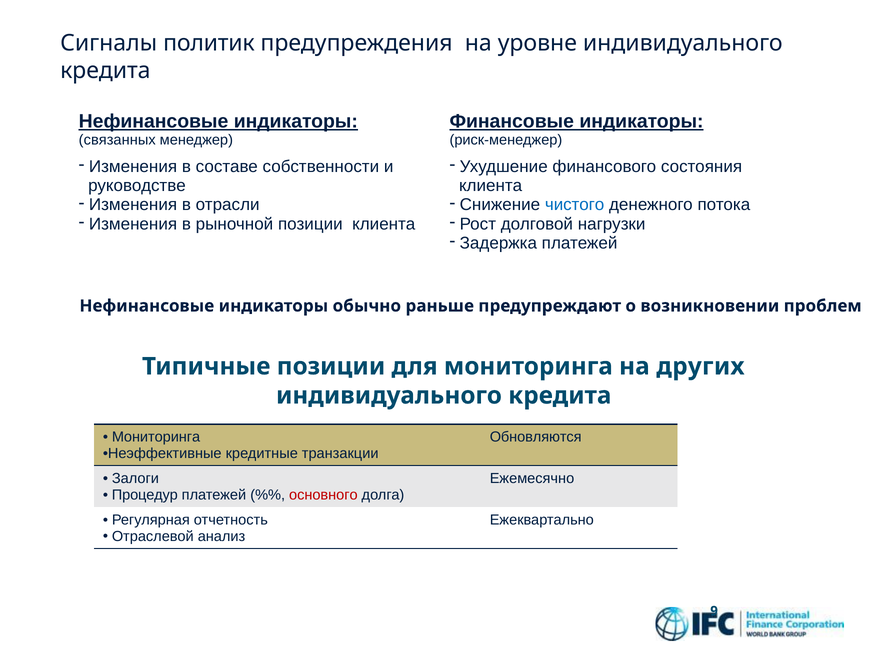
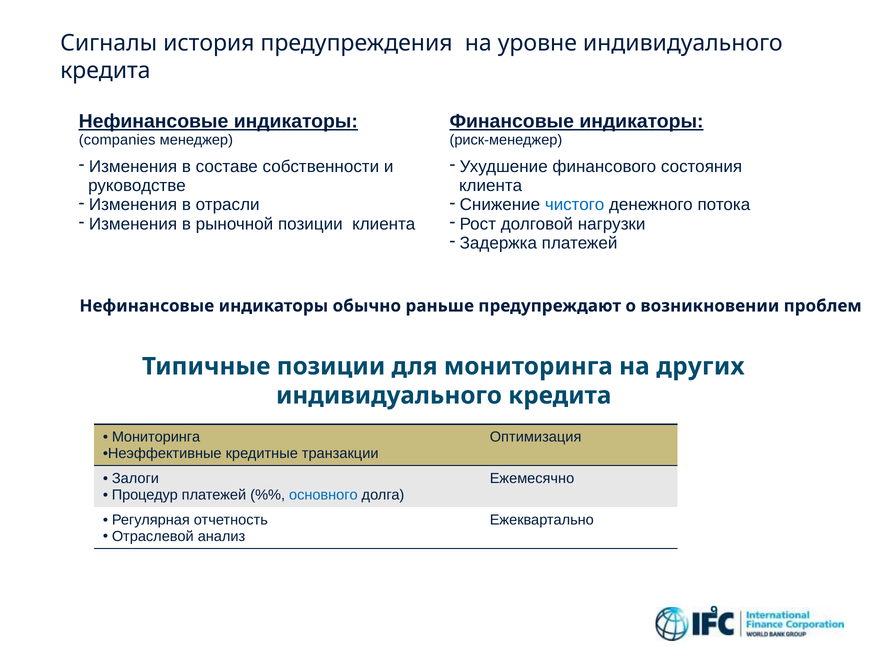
политик: политик -> история
связанных: связанных -> companies
Обновляются: Обновляются -> Оптимизация
основного colour: red -> blue
